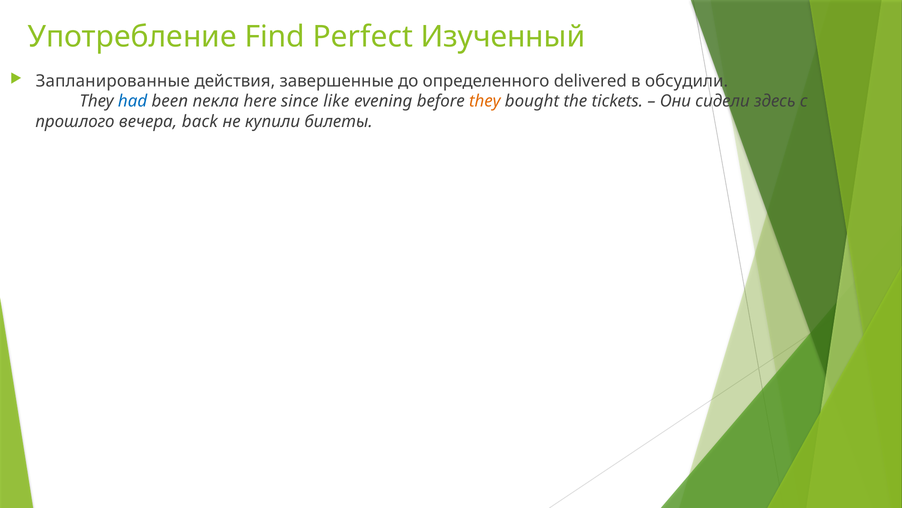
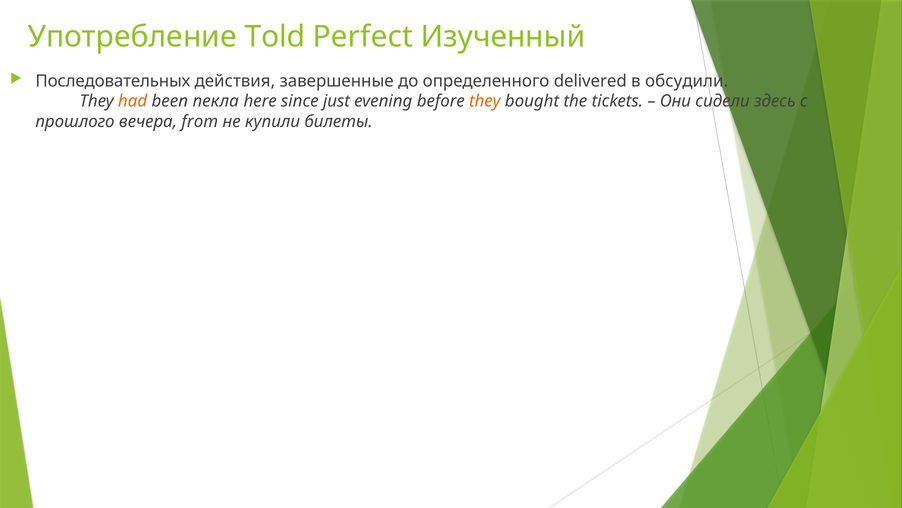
Find: Find -> Told
Запланированные: Запланированные -> Последовательных
had colour: blue -> orange
like: like -> just
back: back -> from
